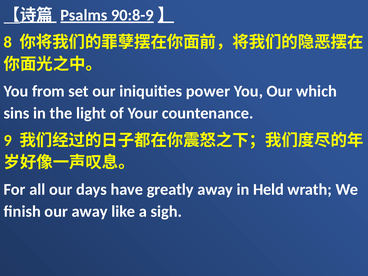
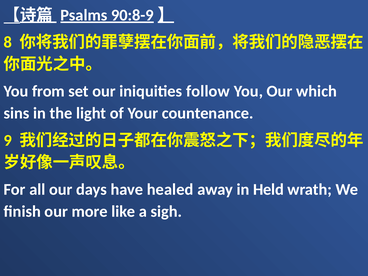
power: power -> follow
greatly: greatly -> healed
our away: away -> more
